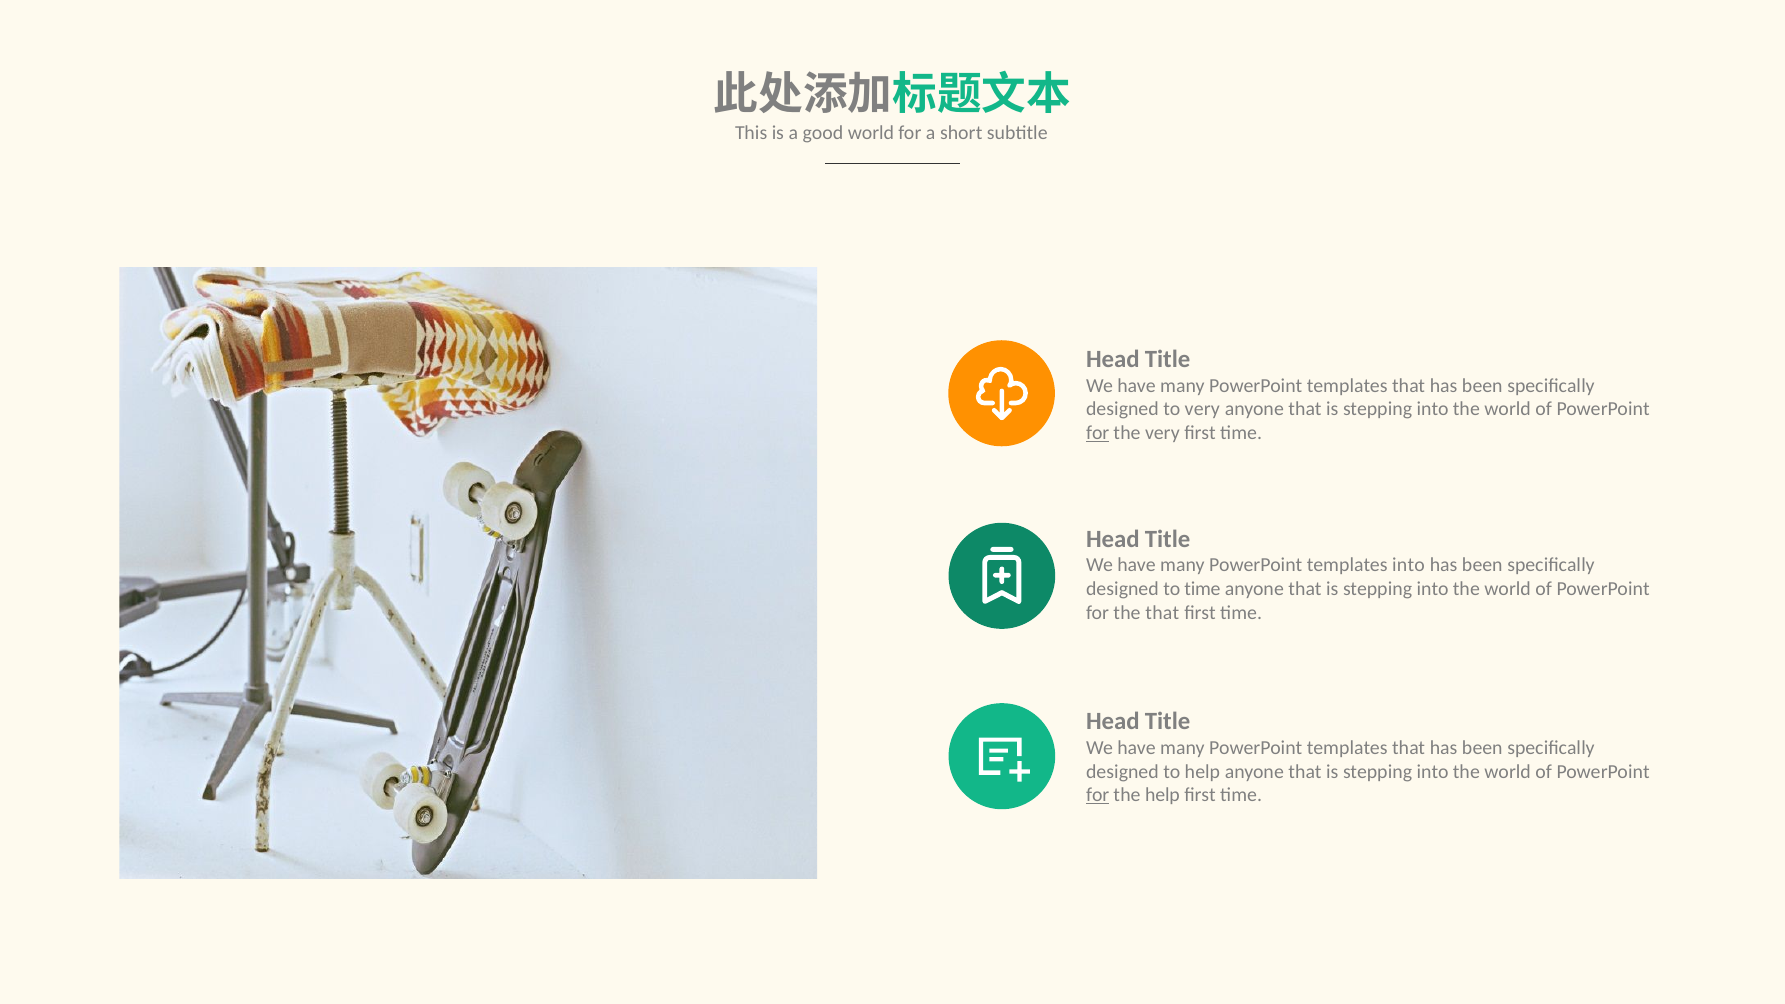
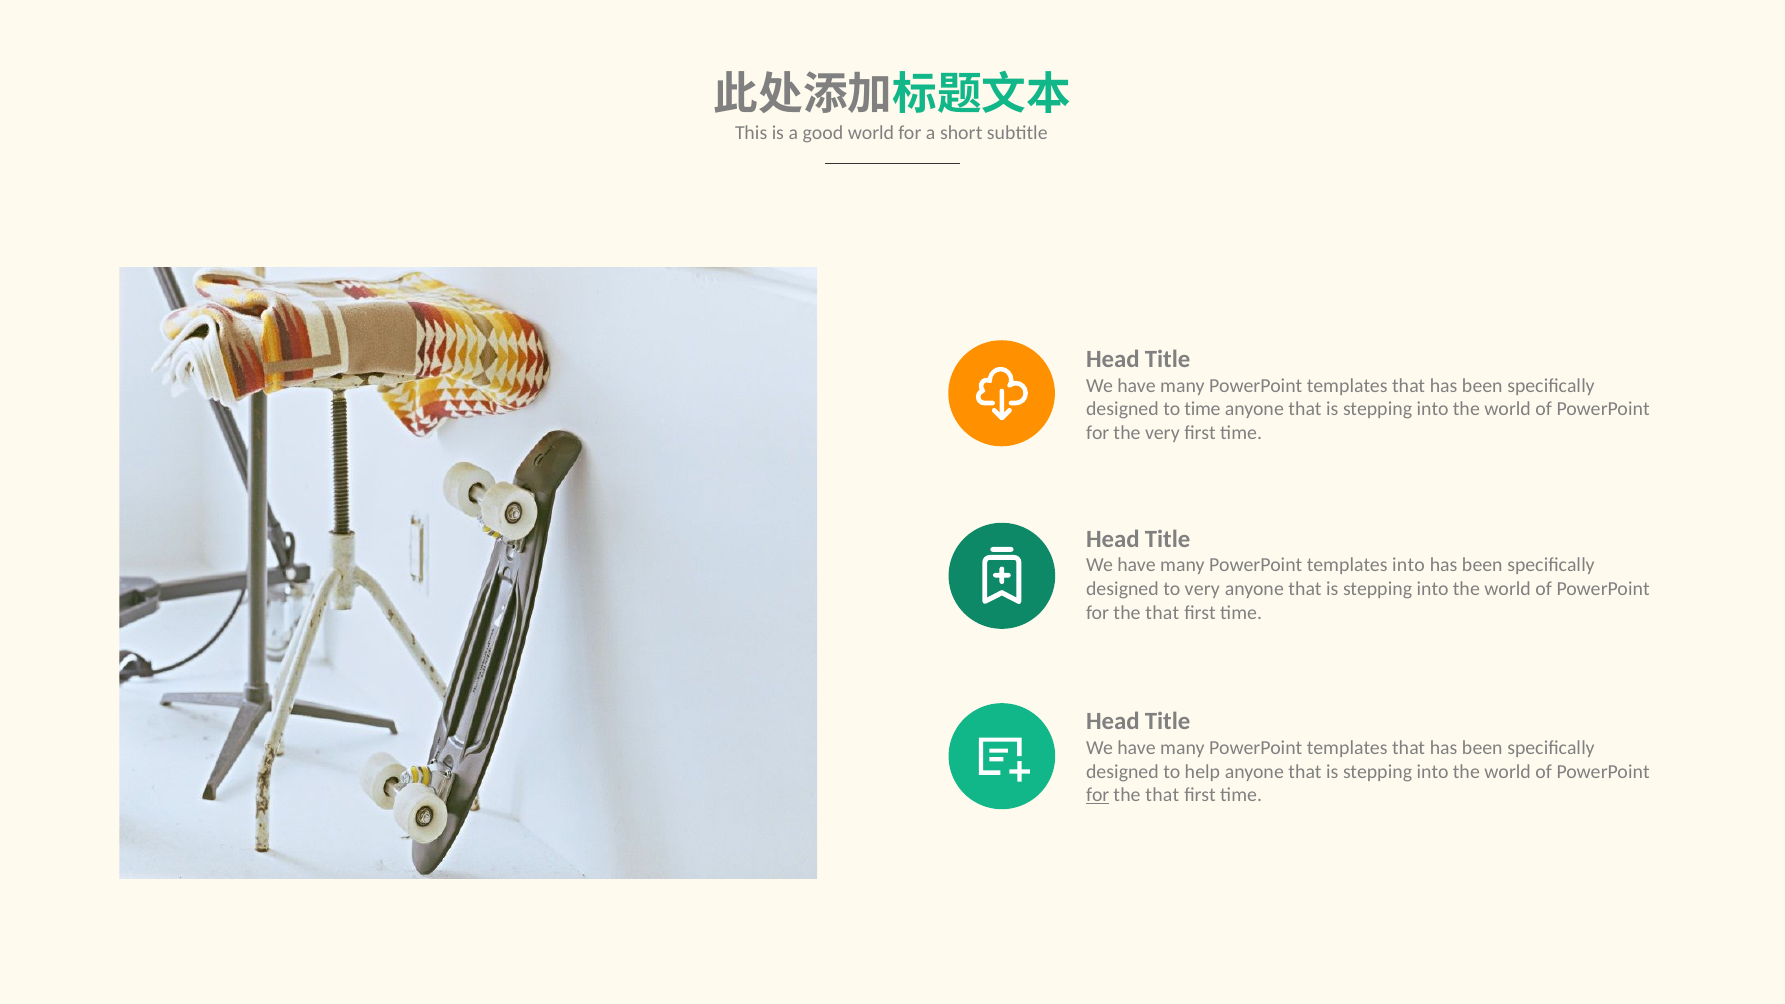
to very: very -> time
for at (1098, 433) underline: present -> none
to time: time -> very
help at (1163, 795): help -> that
